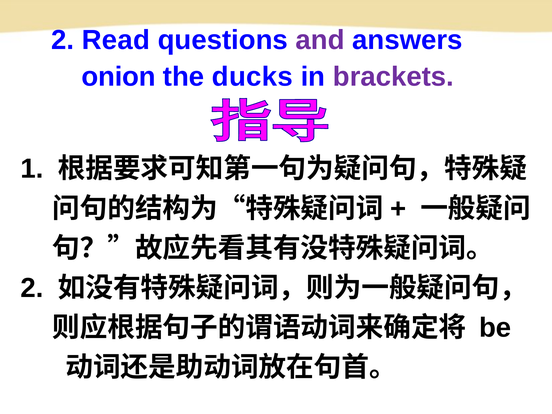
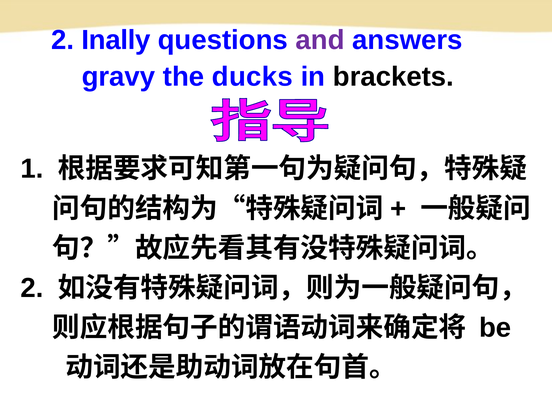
Read: Read -> Inally
onion: onion -> gravy
brackets colour: purple -> black
